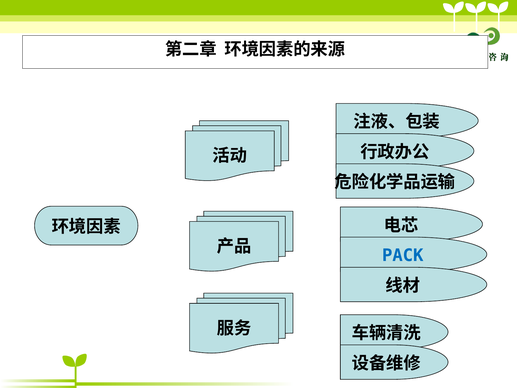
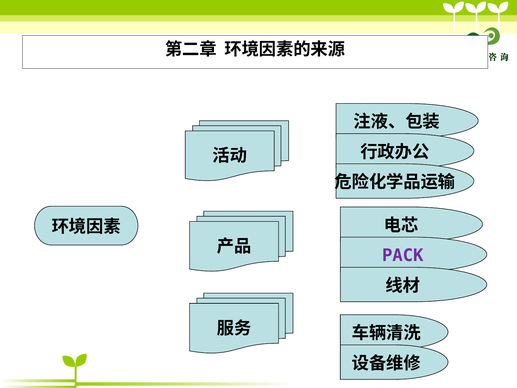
PACK colour: blue -> purple
